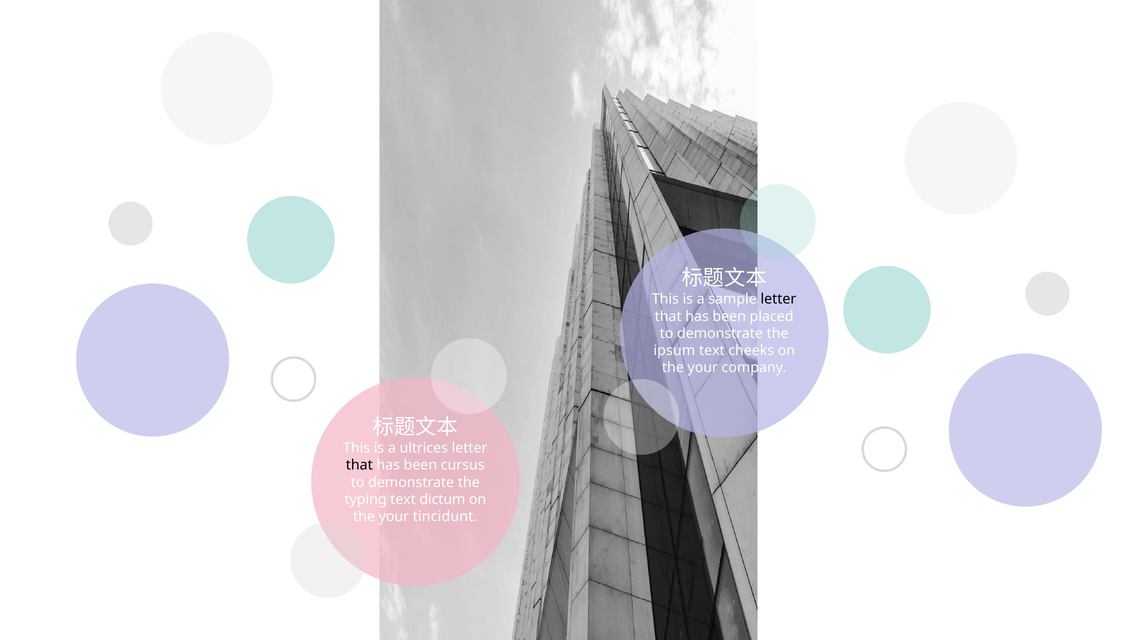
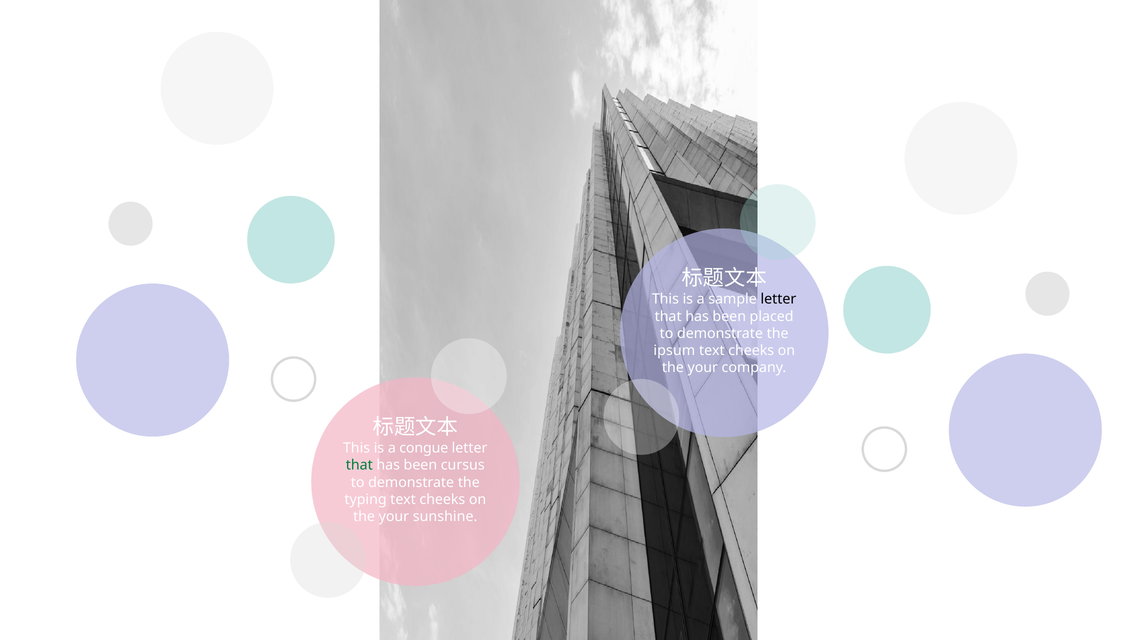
ultrices: ultrices -> congue
that at (359, 465) colour: black -> green
typing text dictum: dictum -> cheeks
tincidunt: tincidunt -> sunshine
